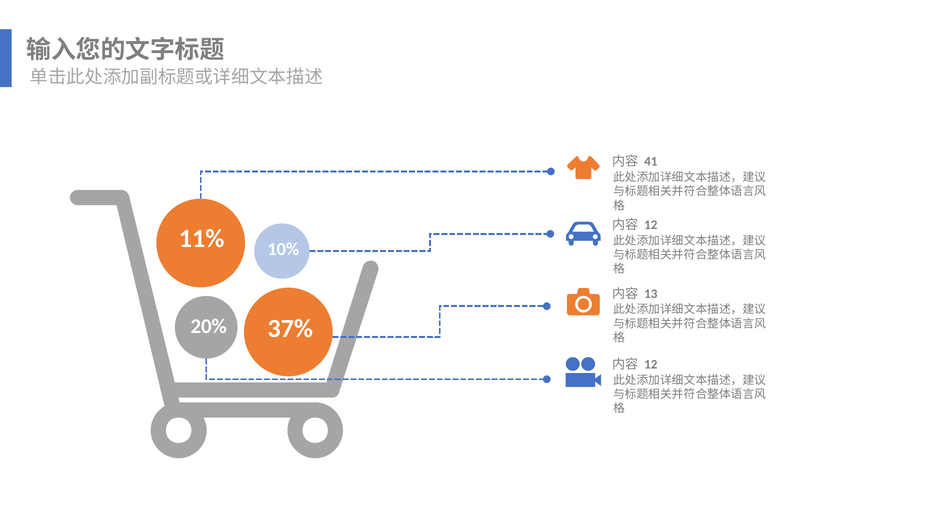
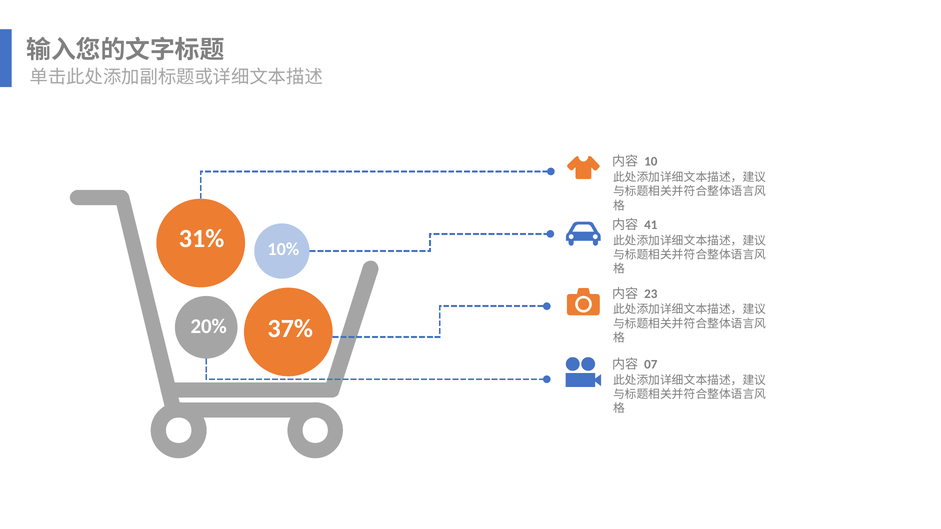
41: 41 -> 10
12 at (651, 225): 12 -> 41
11%: 11% -> 31%
13: 13 -> 23
12 at (651, 365): 12 -> 07
